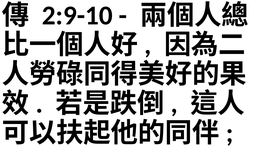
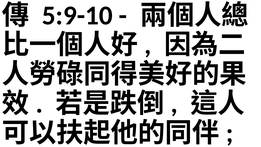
2:9-10: 2:9-10 -> 5:9-10
